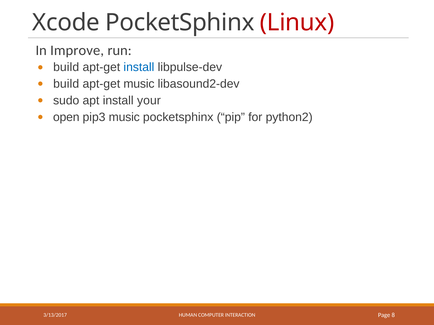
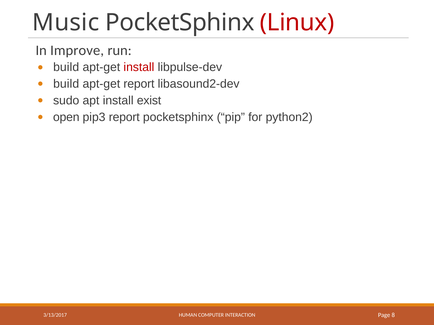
Xcode: Xcode -> Music
install at (139, 67) colour: blue -> red
apt-get music: music -> report
your: your -> exist
pip3 music: music -> report
